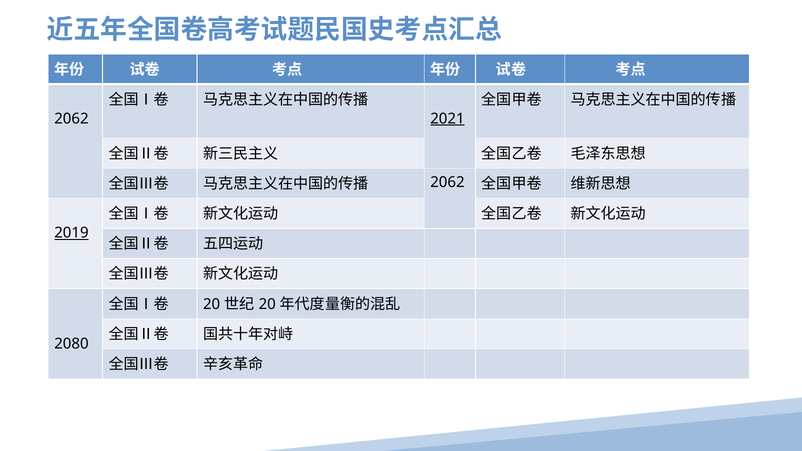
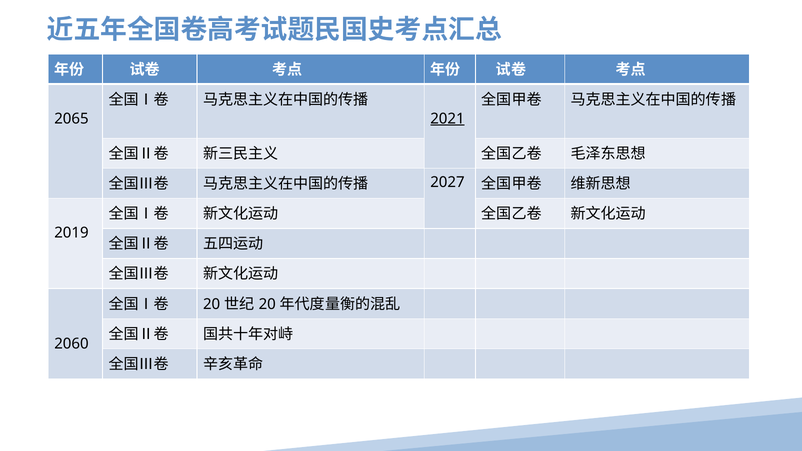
2062 at (71, 119): 2062 -> 2065
2062 at (447, 182): 2062 -> 2027
2019 underline: present -> none
2080: 2080 -> 2060
